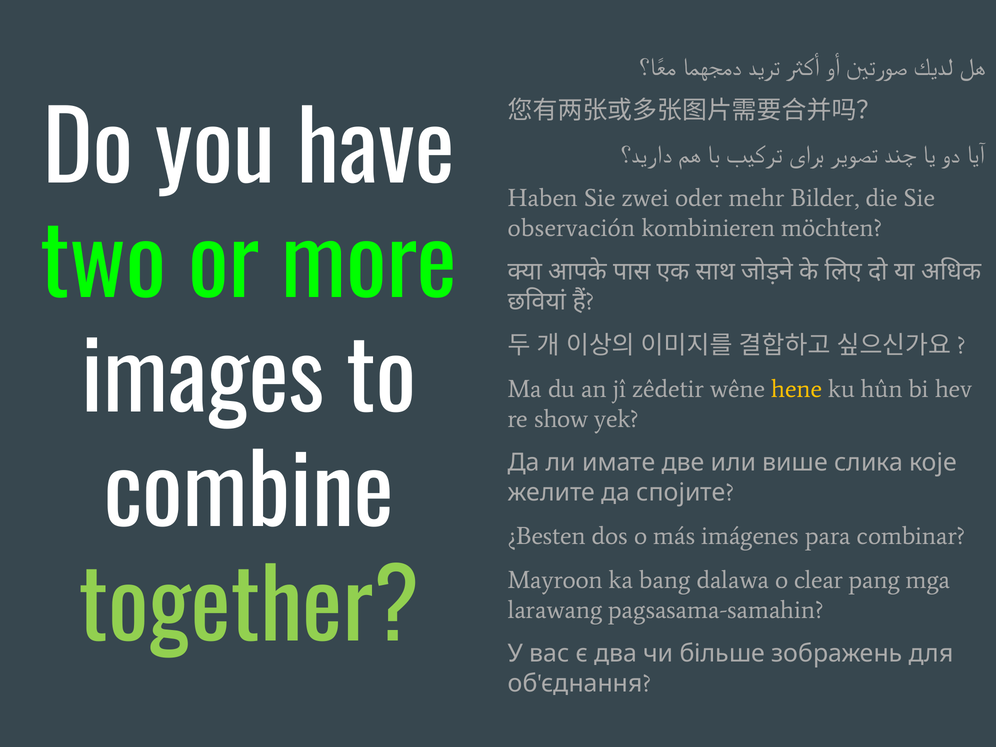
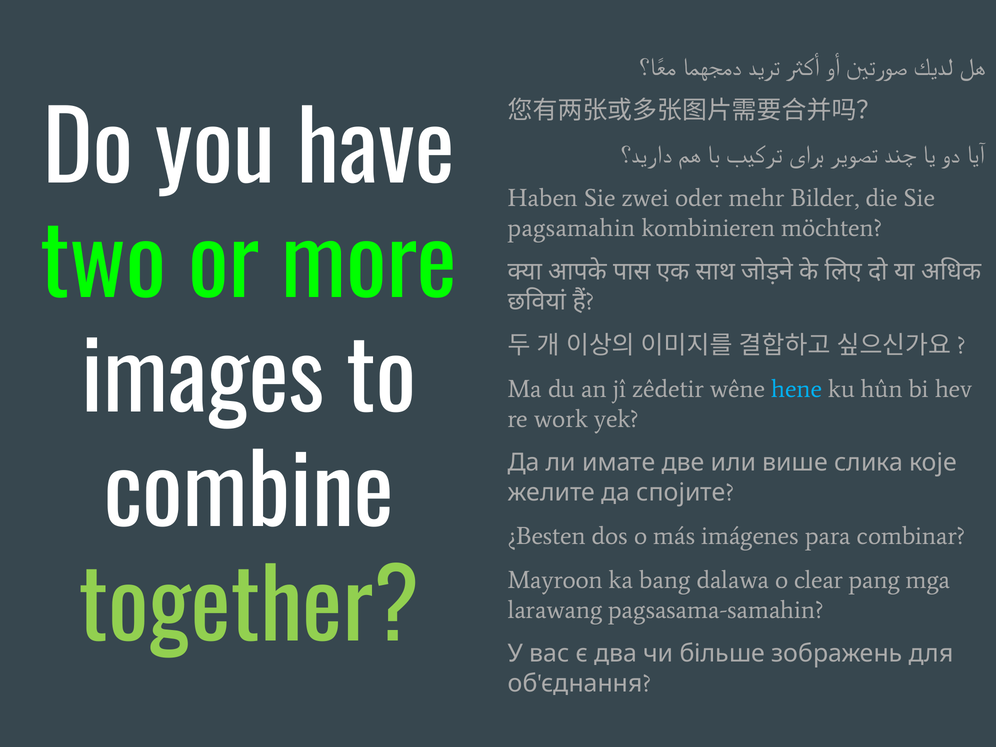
observación: observación -> pagsamahin
hene colour: yellow -> light blue
show: show -> work
